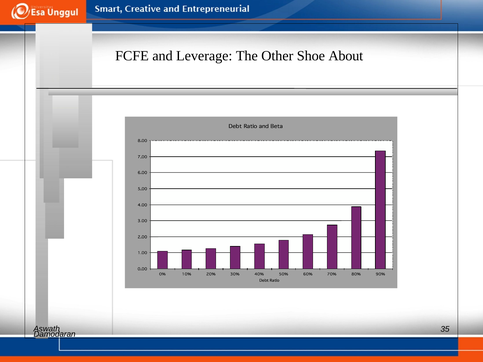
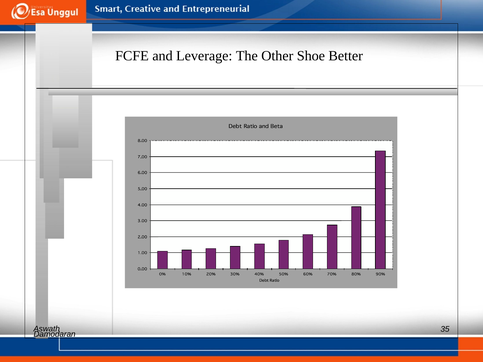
About: About -> Better
